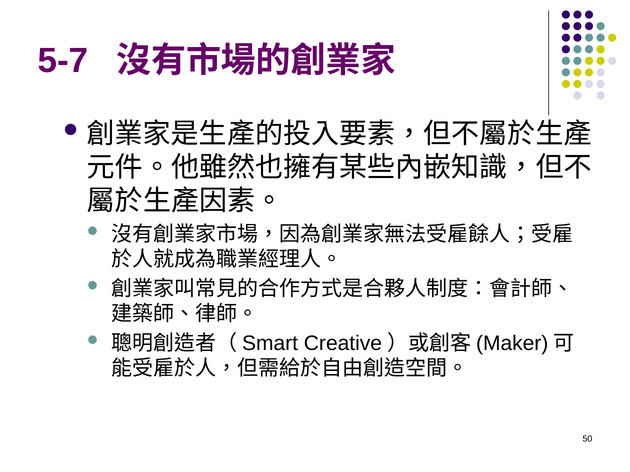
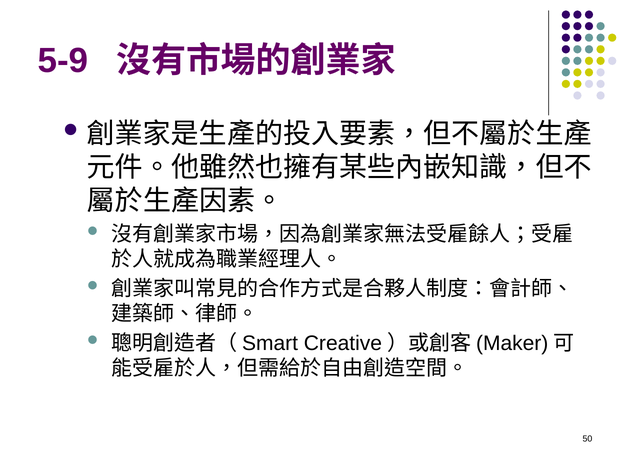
5-7: 5-7 -> 5-9
